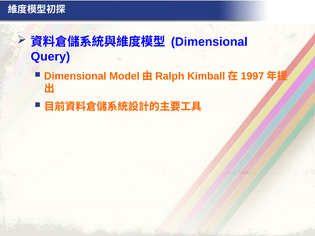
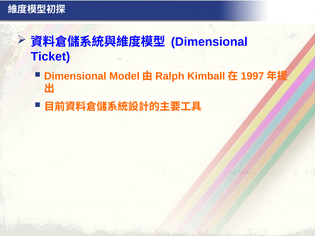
Query: Query -> Ticket
